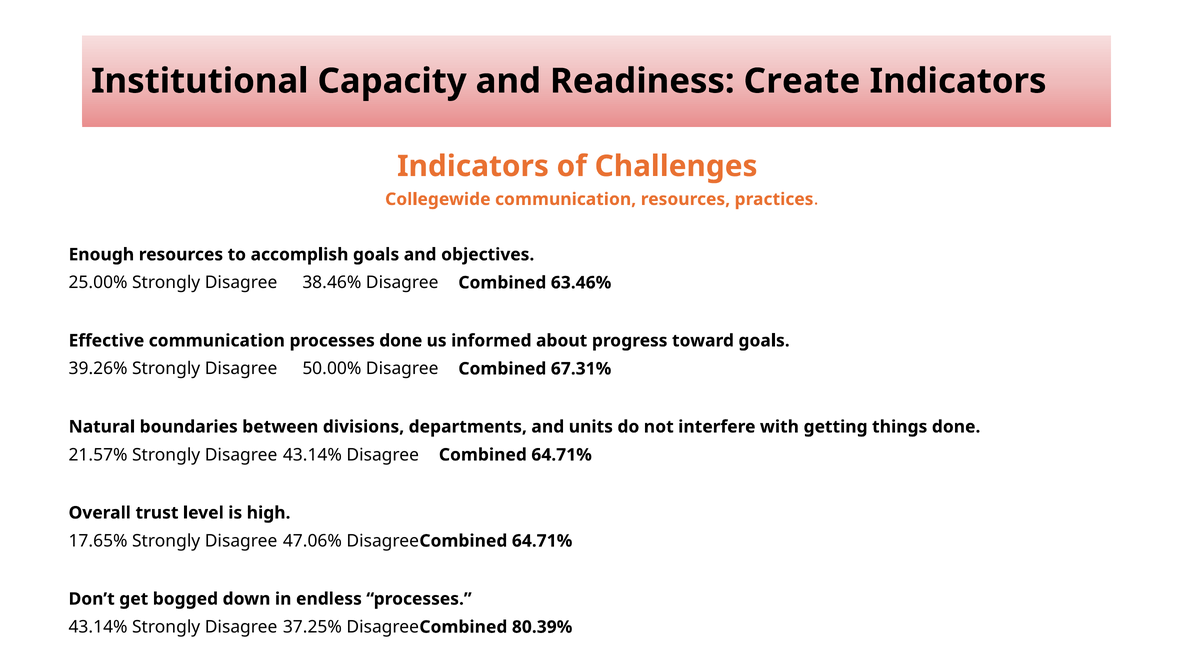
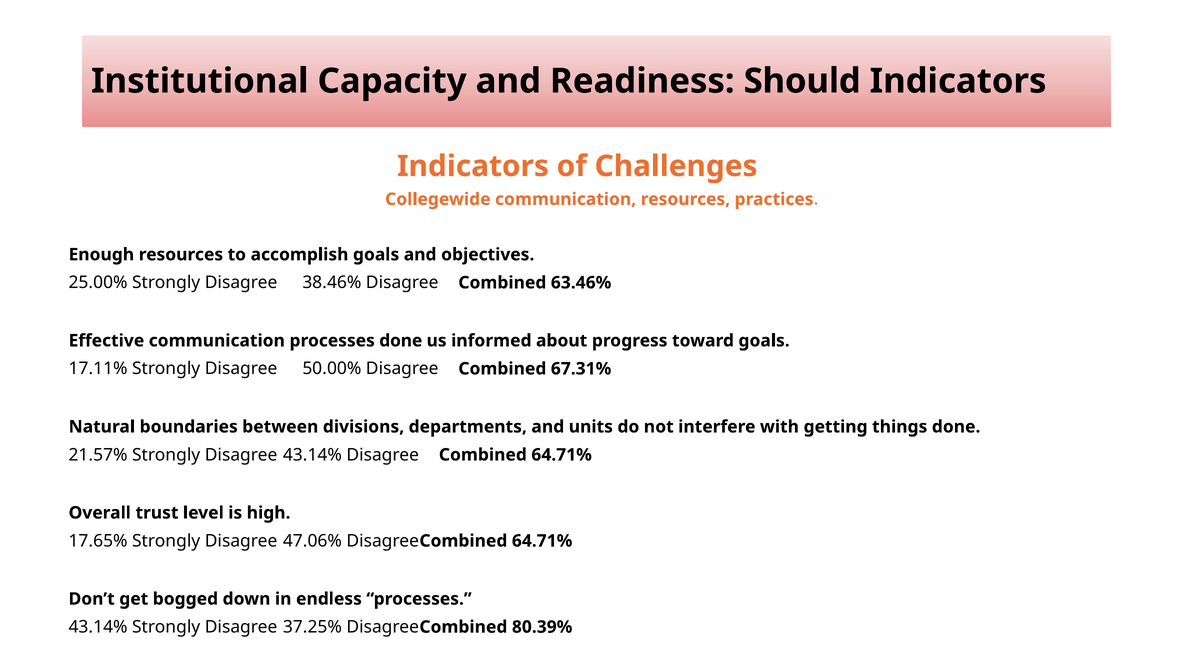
Create: Create -> Should
39.26%: 39.26% -> 17.11%
